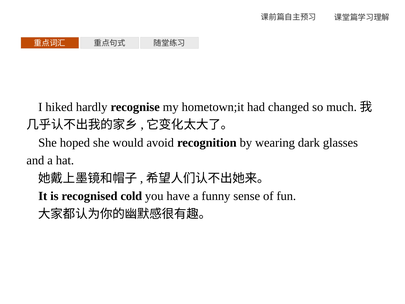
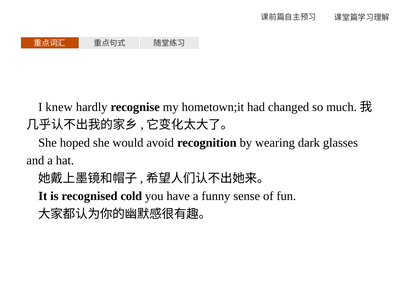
hiked: hiked -> knew
